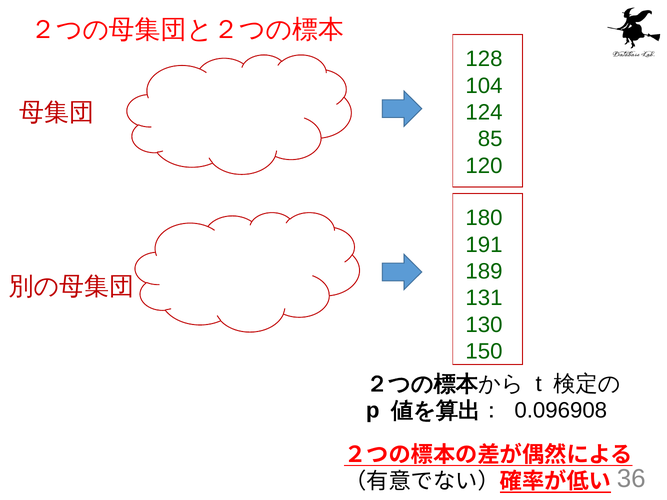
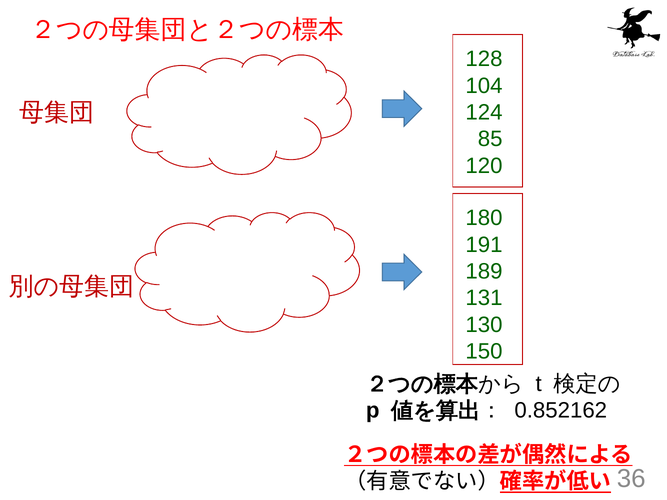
0.096908: 0.096908 -> 0.852162
